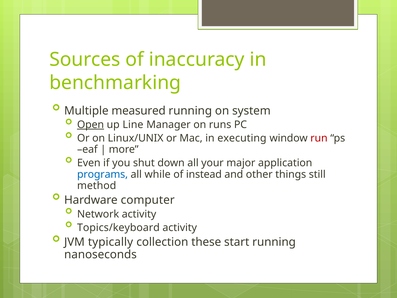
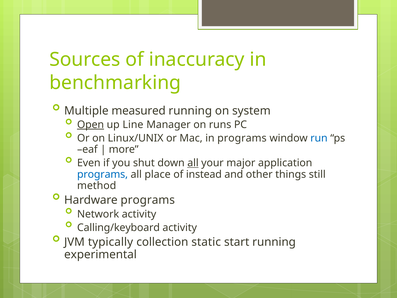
in executing: executing -> programs
run colour: red -> blue
all at (193, 163) underline: none -> present
while: while -> place
Hardware computer: computer -> programs
Topics/keyboard: Topics/keyboard -> Calling/keyboard
these: these -> static
nanoseconds: nanoseconds -> experimental
